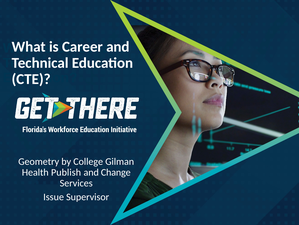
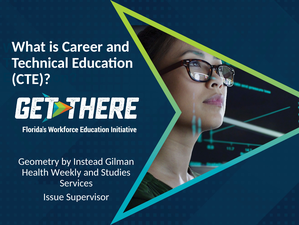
College: College -> Instead
Publish: Publish -> Weekly
Change: Change -> Studies
